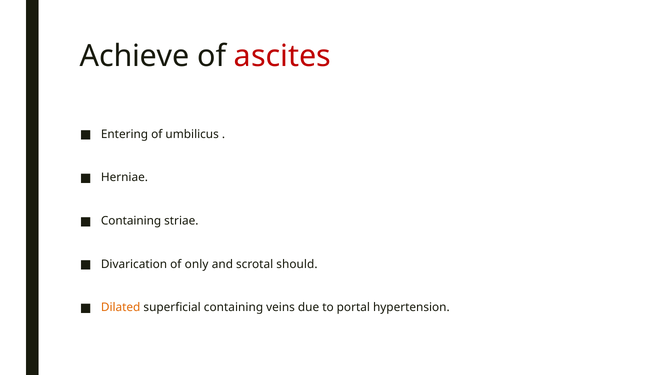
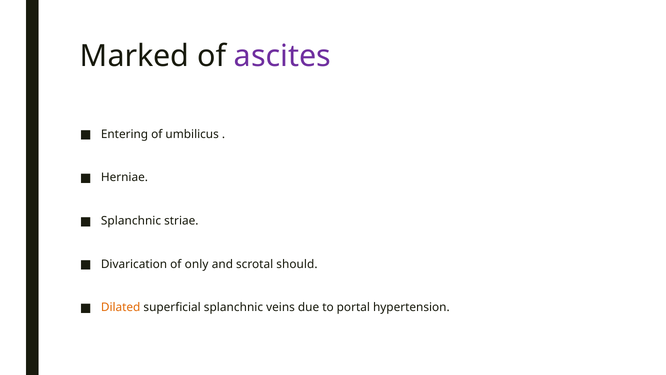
Achieve: Achieve -> Marked
ascites colour: red -> purple
Containing at (131, 221): Containing -> Splanchnic
superficial containing: containing -> splanchnic
